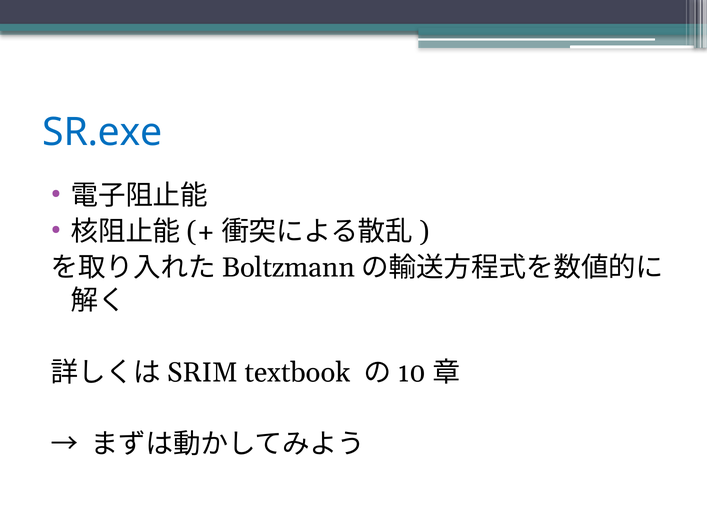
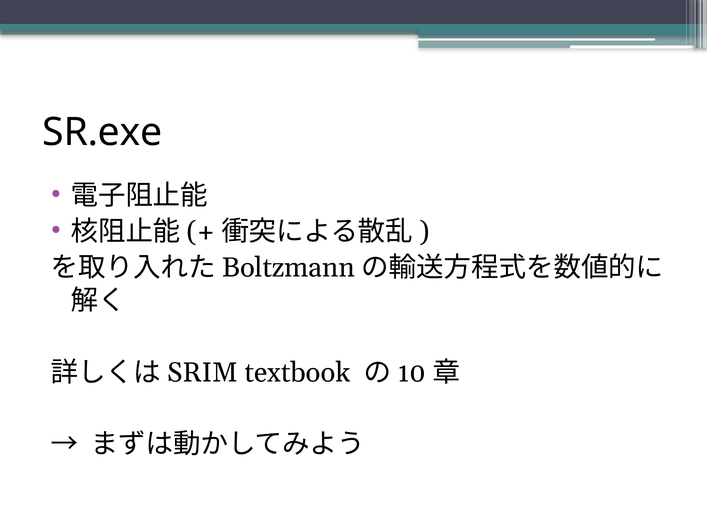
SR.exe colour: blue -> black
